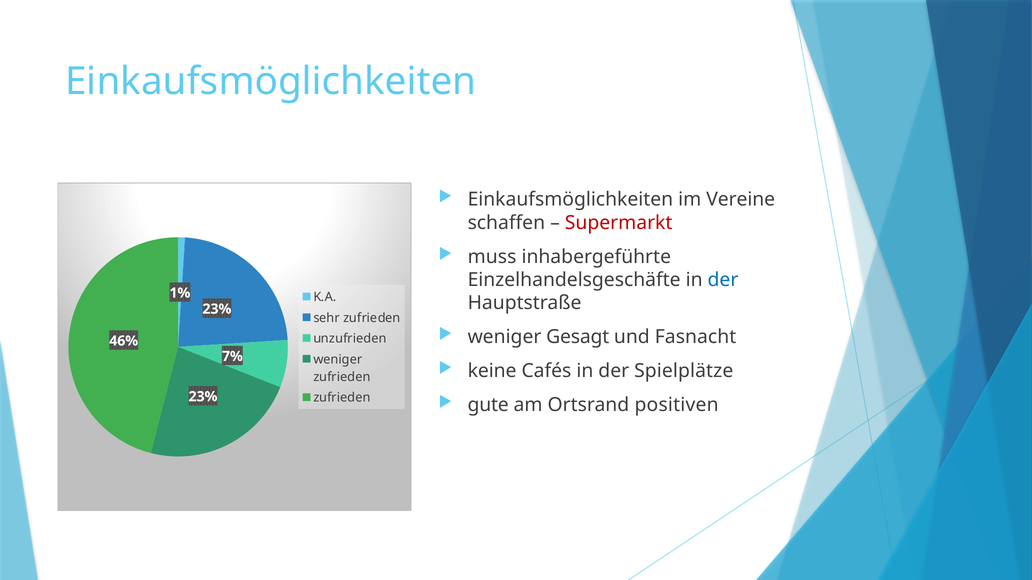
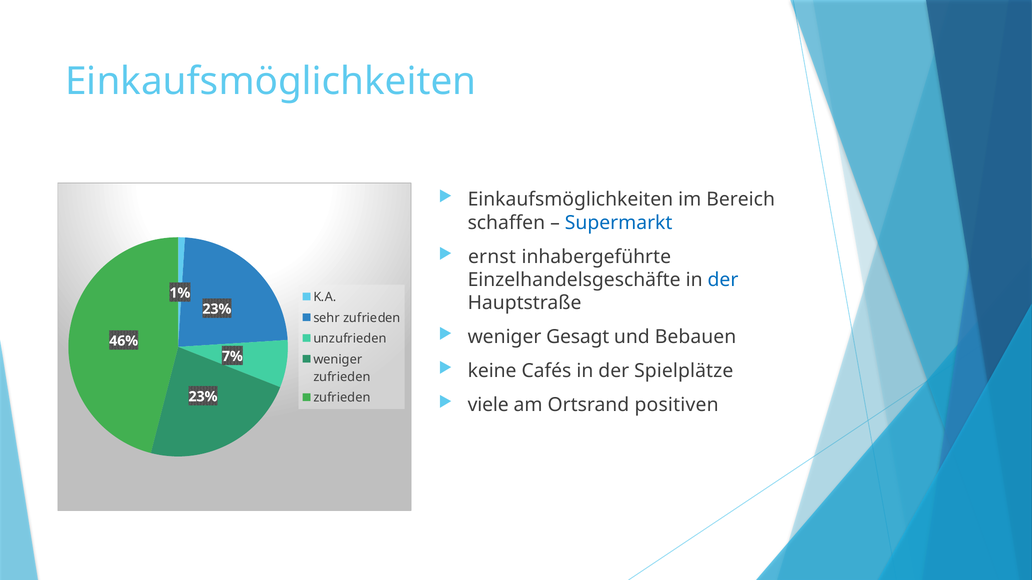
Vereine: Vereine -> Bereich
Supermarkt colour: red -> blue
muss: muss -> ernst
Fasnacht: Fasnacht -> Bebauen
gute: gute -> viele
